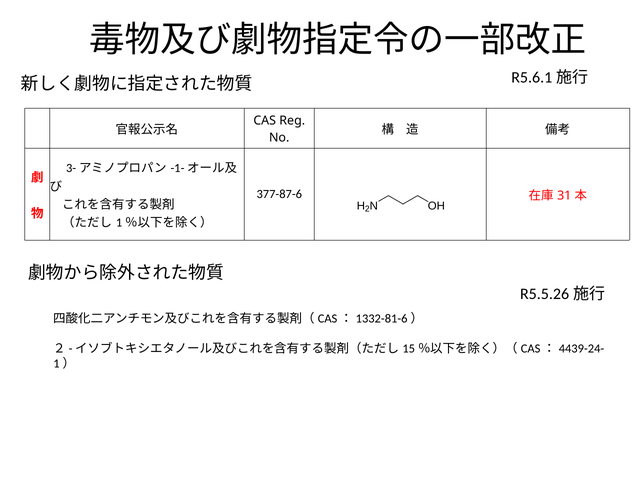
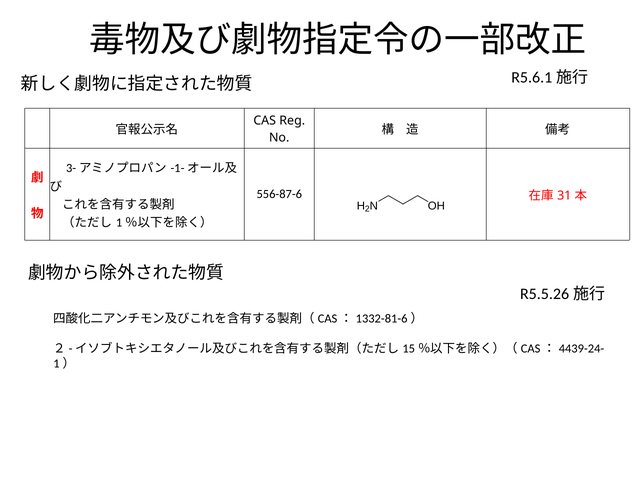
377-87-6: 377-87-6 -> 556-87-6
